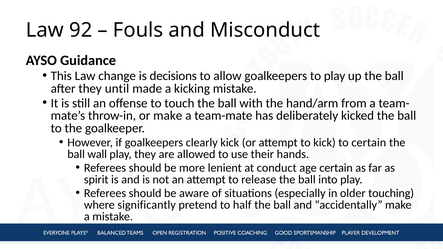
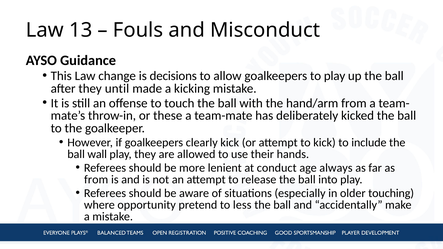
92: 92 -> 13
or make: make -> these
to certain: certain -> include
age certain: certain -> always
spirit at (96, 180): spirit -> from
significantly: significantly -> opportunity
half: half -> less
